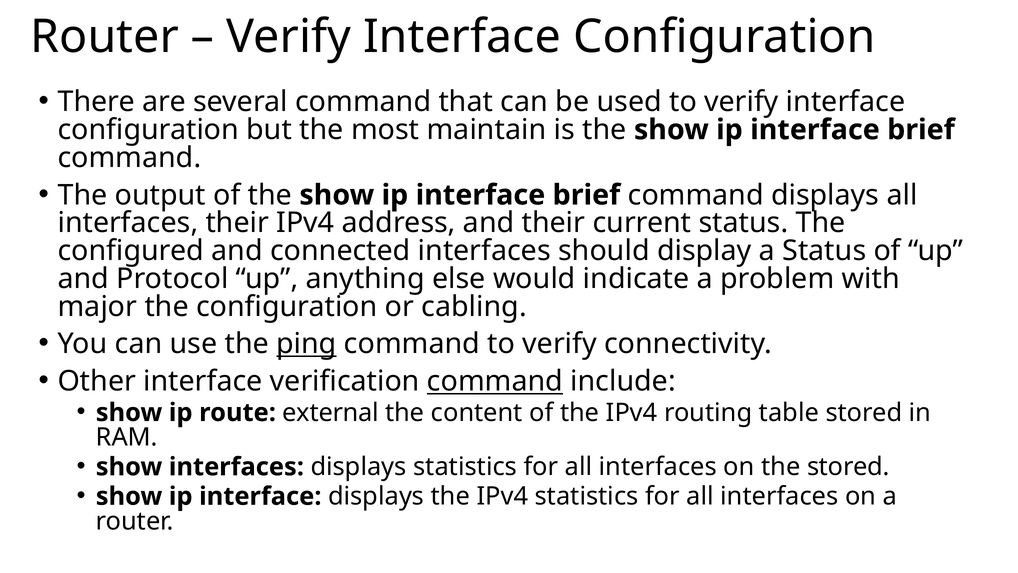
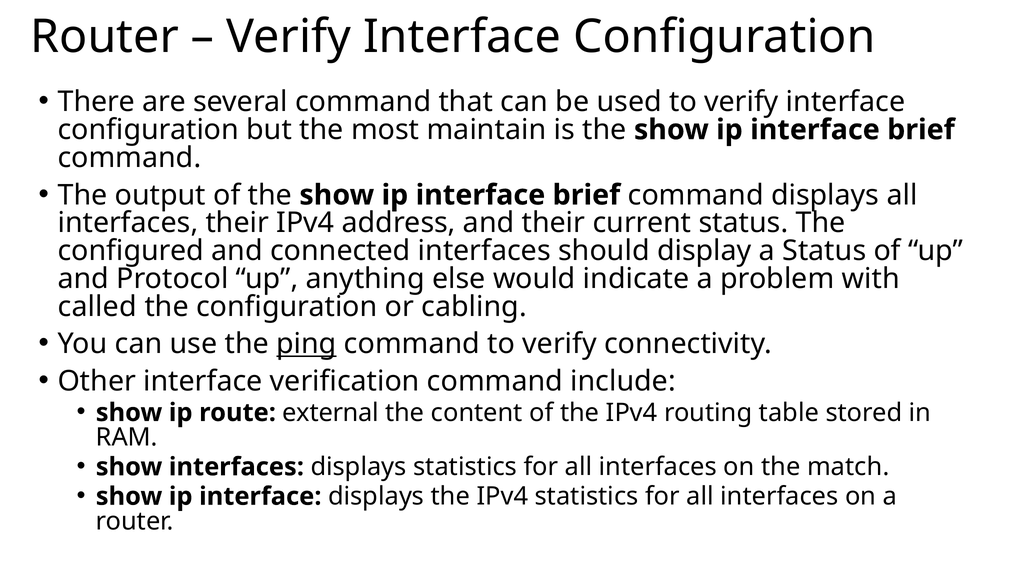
major: major -> called
command at (495, 381) underline: present -> none
the stored: stored -> match
